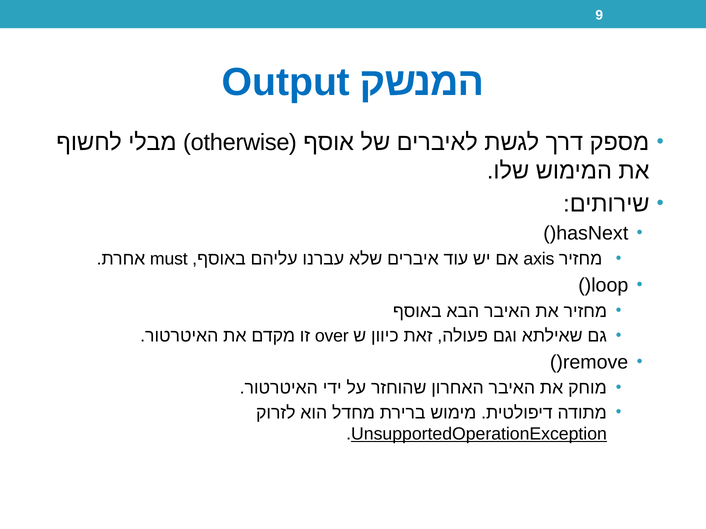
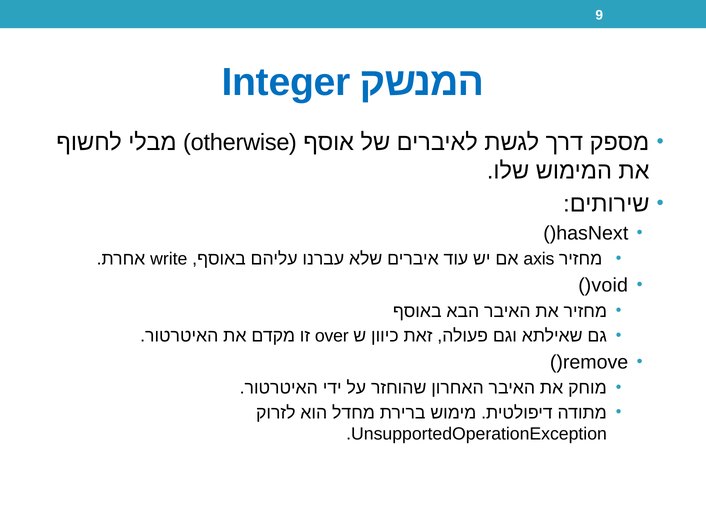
Output: Output -> Integer
must: must -> write
loop: loop -> void
UnsupportedOperationException underline: present -> none
